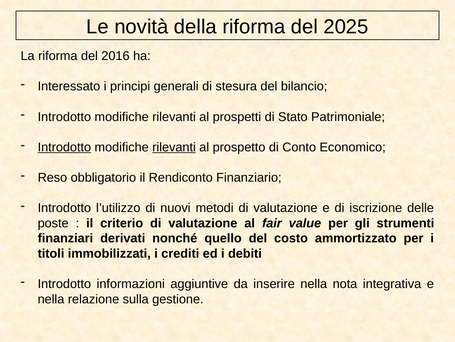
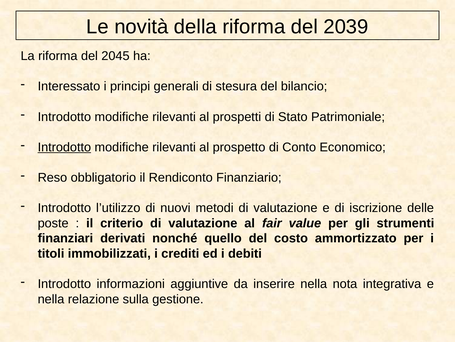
2025: 2025 -> 2039
2016: 2016 -> 2045
rilevanti at (174, 147) underline: present -> none
